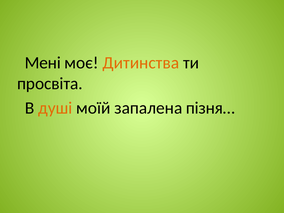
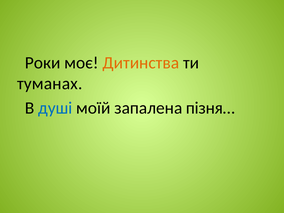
Мені: Мені -> Роки
просвіта: просвіта -> туманах
душі colour: orange -> blue
